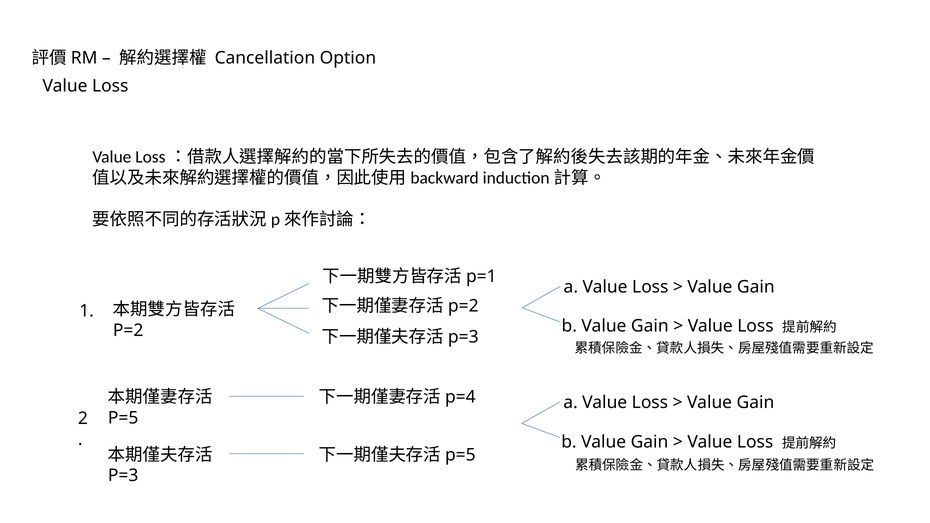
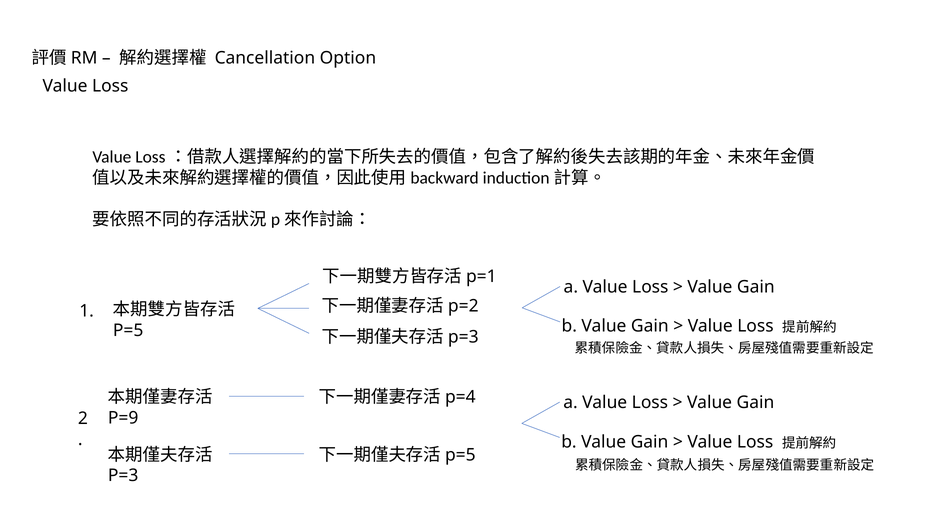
P=2: P=2 -> P=5
P=5: P=5 -> P=9
